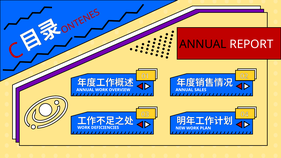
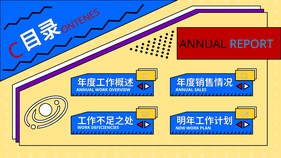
REPORT colour: white -> light blue
